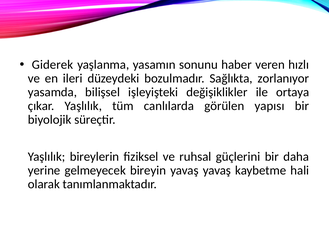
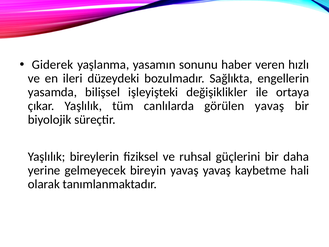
zorlanıyor: zorlanıyor -> engellerin
görülen yapısı: yapısı -> yavaş
